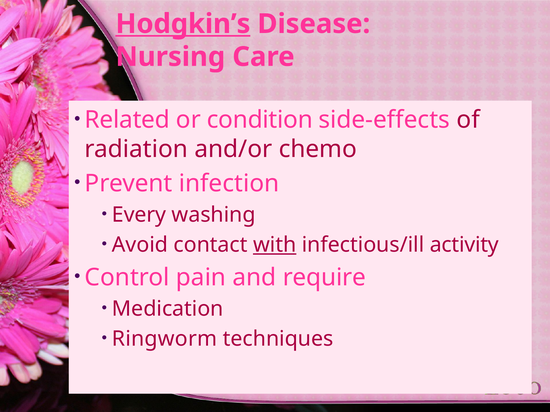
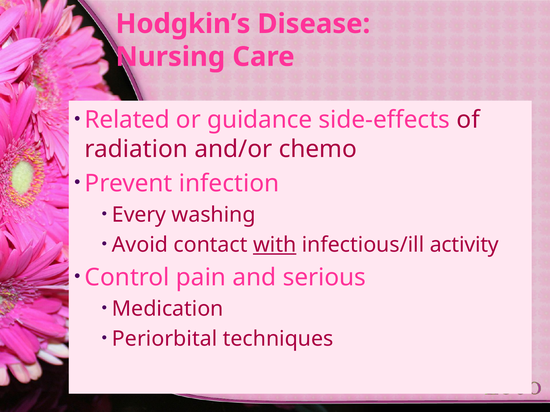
Hodgkin’s underline: present -> none
condition: condition -> guidance
require: require -> serious
Ringworm: Ringworm -> Periorbital
